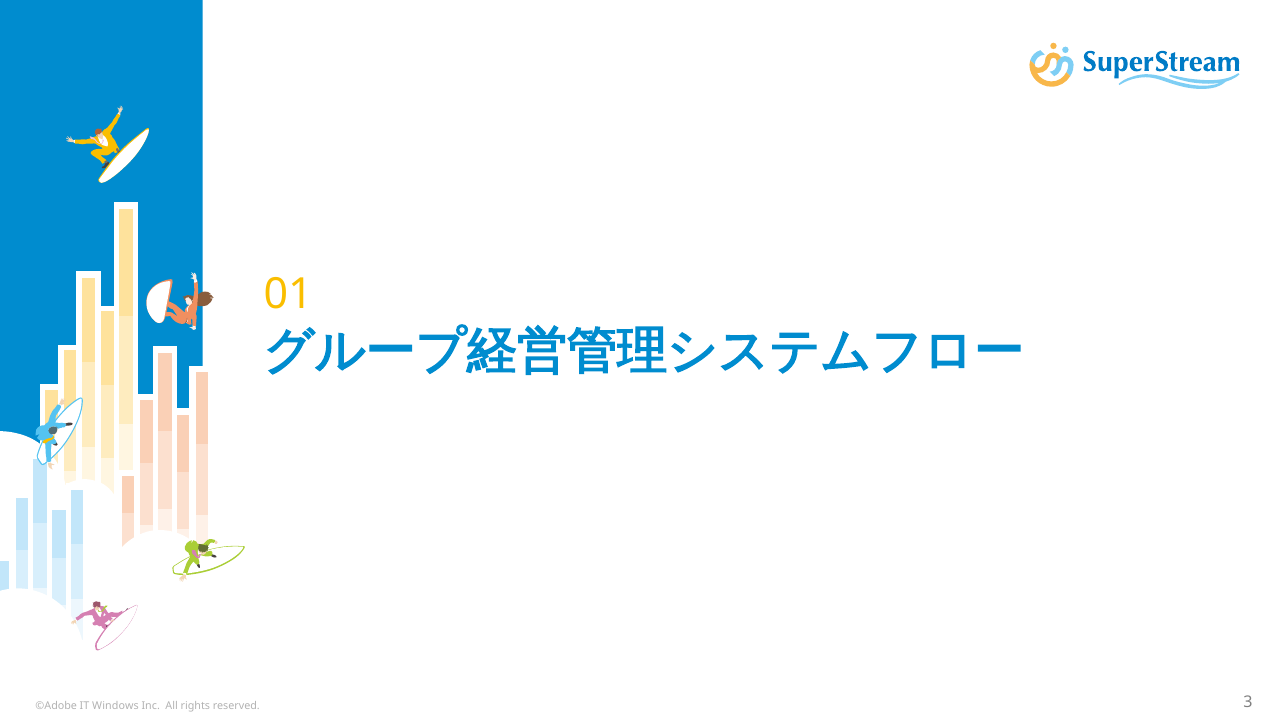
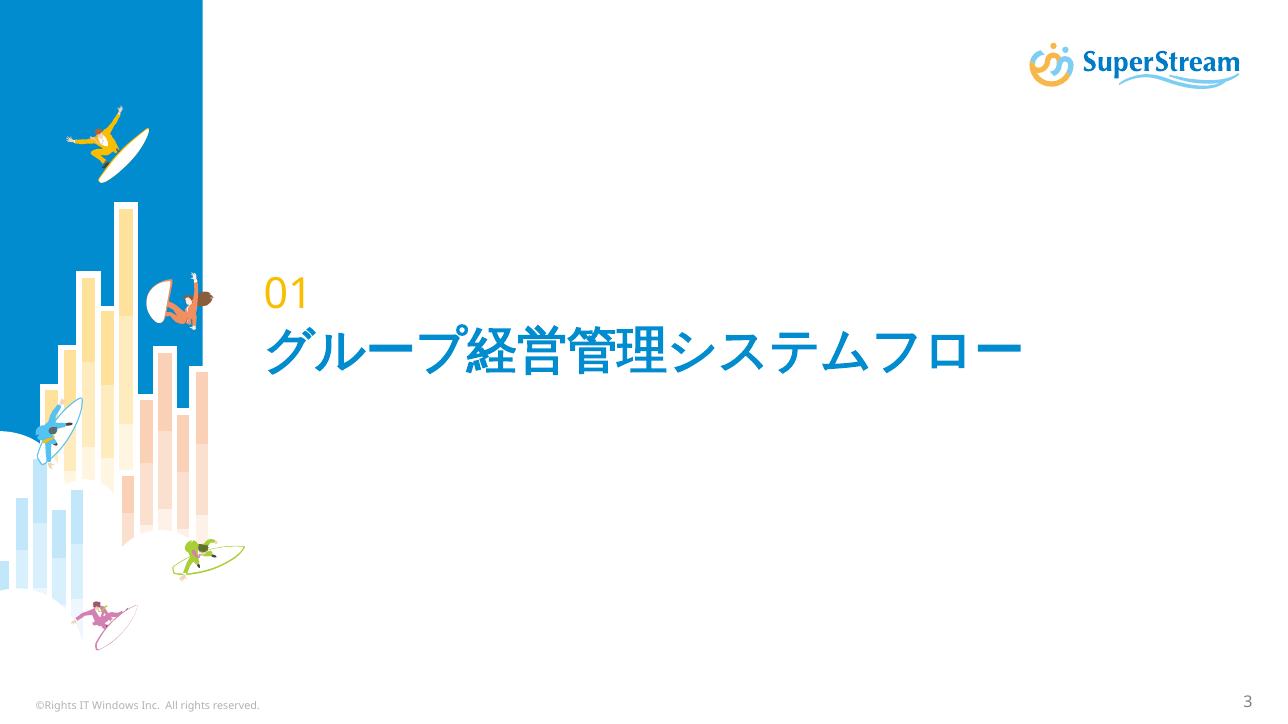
©Adobe: ©Adobe -> ©Rights
